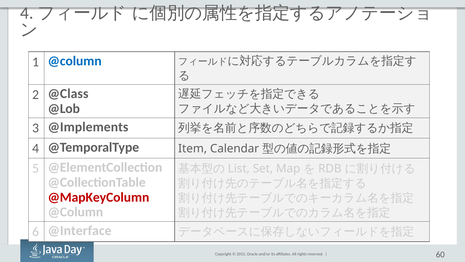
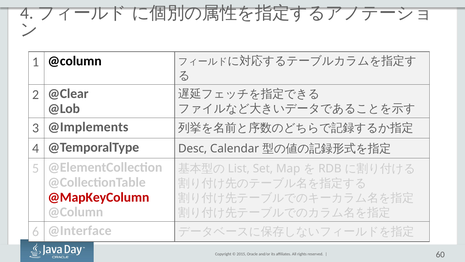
@column at (75, 61) colour: blue -> black
@Class: @Class -> @Clear
Item: Item -> Desc
